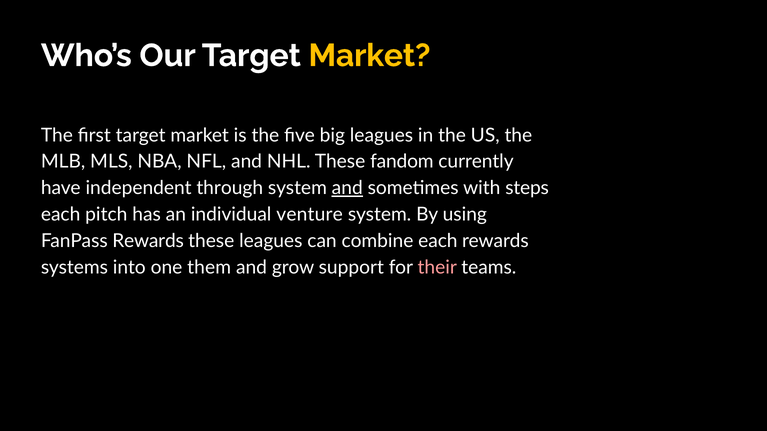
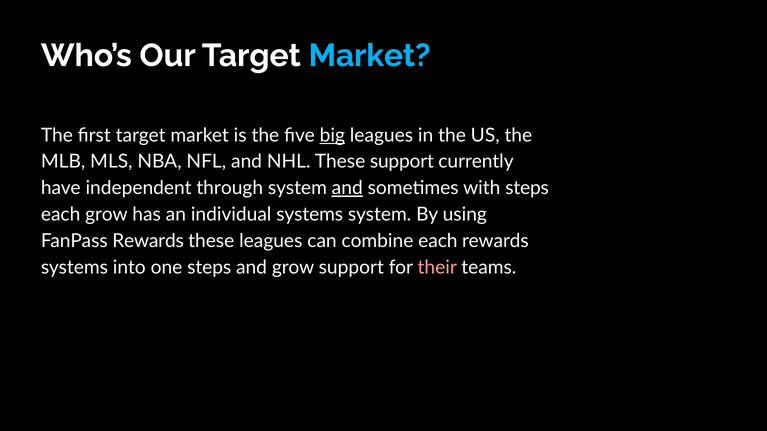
Market at (369, 56) colour: yellow -> light blue
big underline: none -> present
These fandom: fandom -> support
each pitch: pitch -> grow
individual venture: venture -> systems
one them: them -> steps
